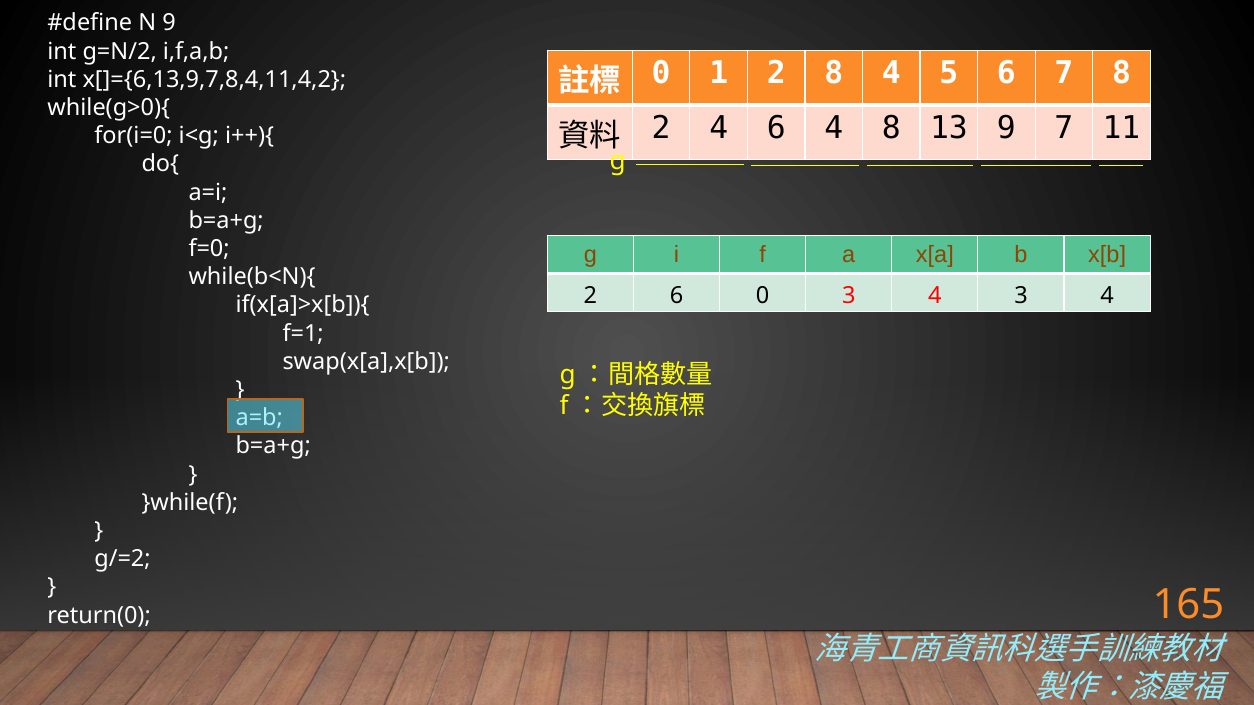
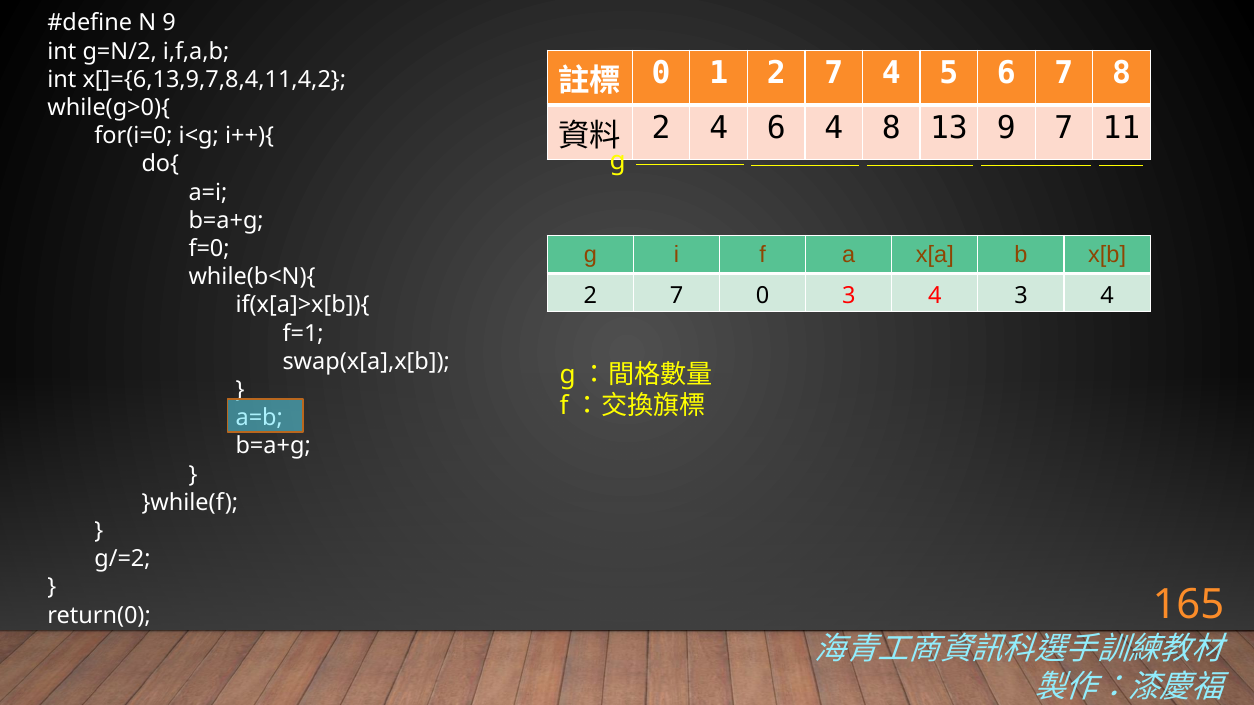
1 2 8: 8 -> 7
6 at (677, 296): 6 -> 7
